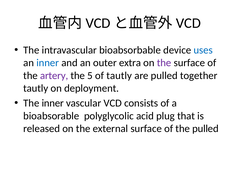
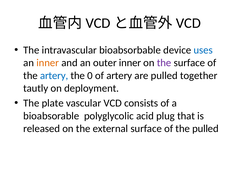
inner at (48, 63) colour: blue -> orange
outer extra: extra -> inner
artery at (54, 76) colour: purple -> blue
5: 5 -> 0
of tautly: tautly -> artery
The inner: inner -> plate
